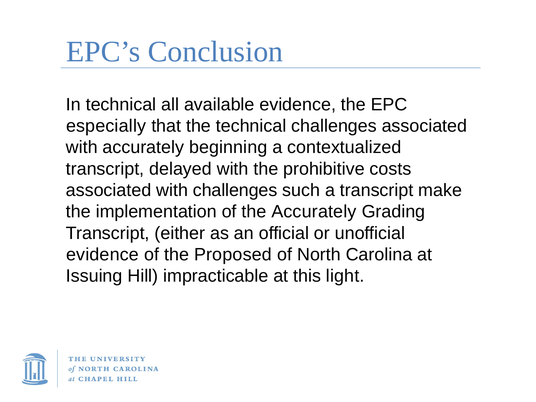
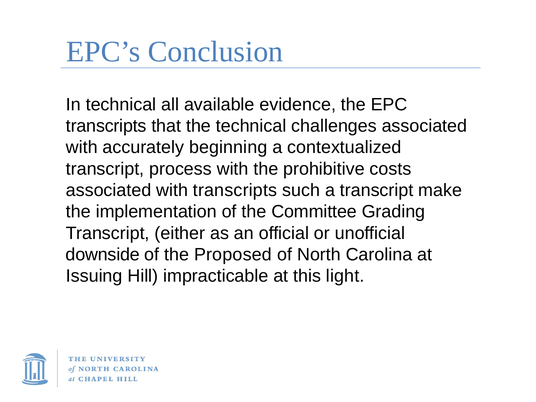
especially at (106, 126): especially -> transcripts
delayed: delayed -> process
with challenges: challenges -> transcripts
the Accurately: Accurately -> Committee
evidence at (103, 255): evidence -> downside
